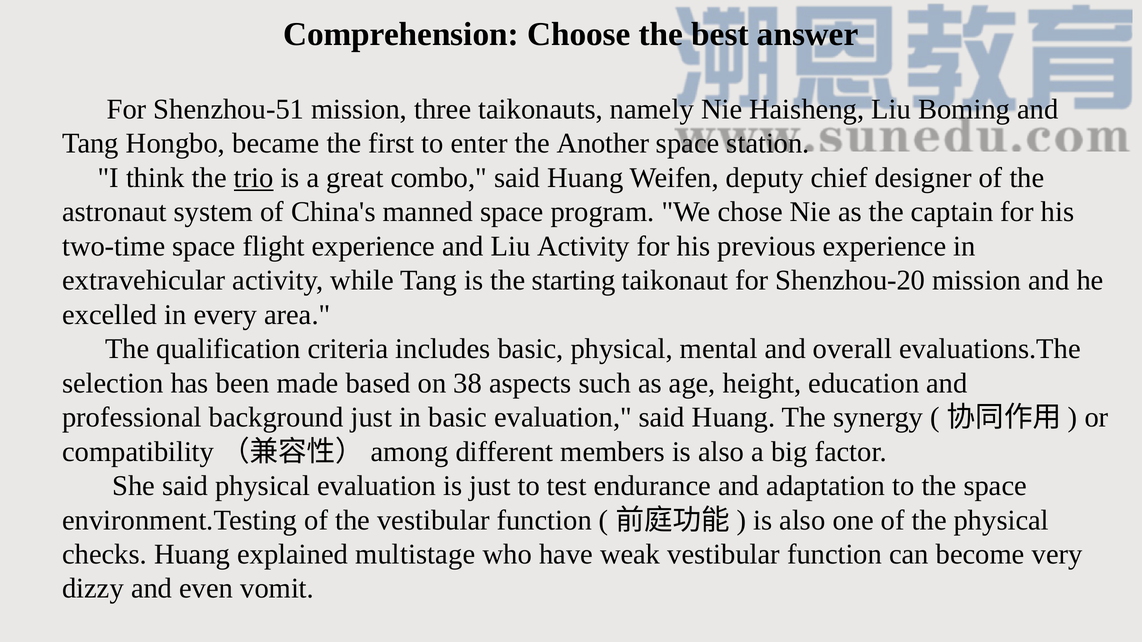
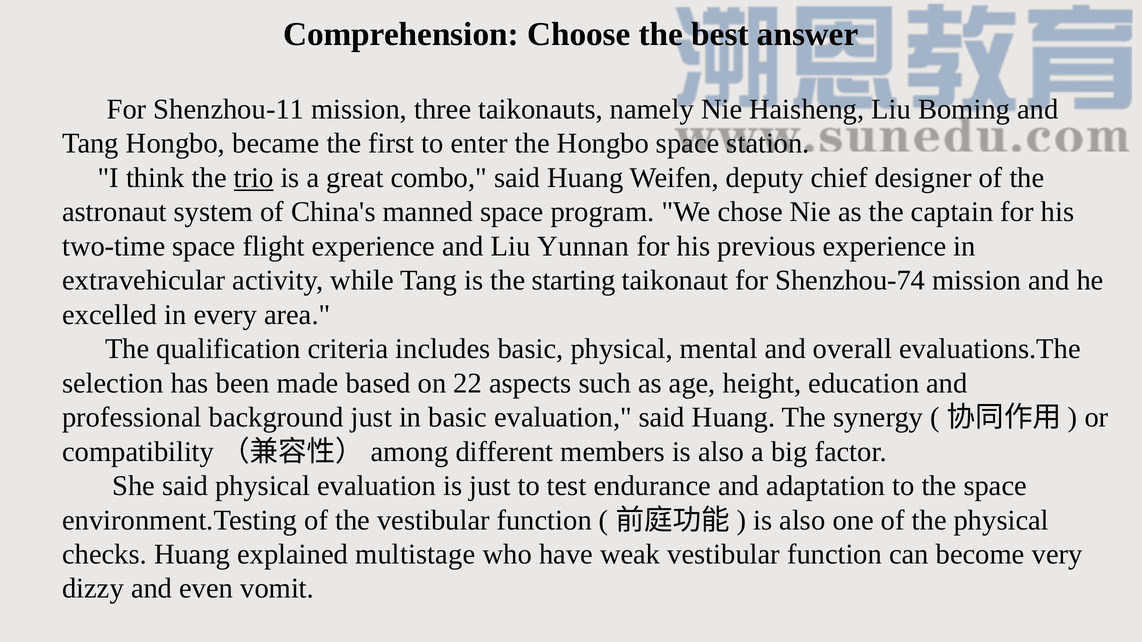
Shenzhou-51: Shenzhou-51 -> Shenzhou-11
the Another: Another -> Hongbo
Liu Activity: Activity -> Yunnan
Shenzhou-20: Shenzhou-20 -> Shenzhou-74
38: 38 -> 22
